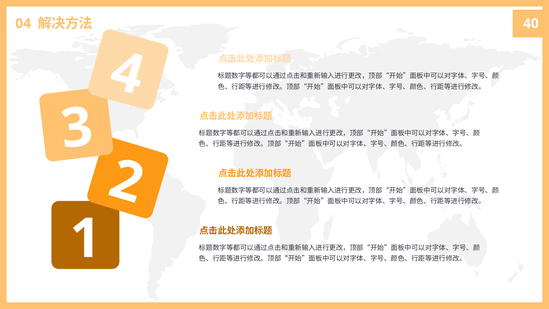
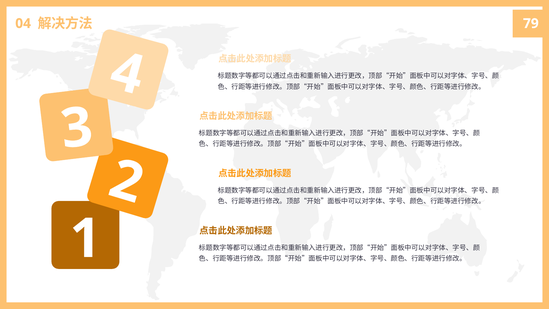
40: 40 -> 79
